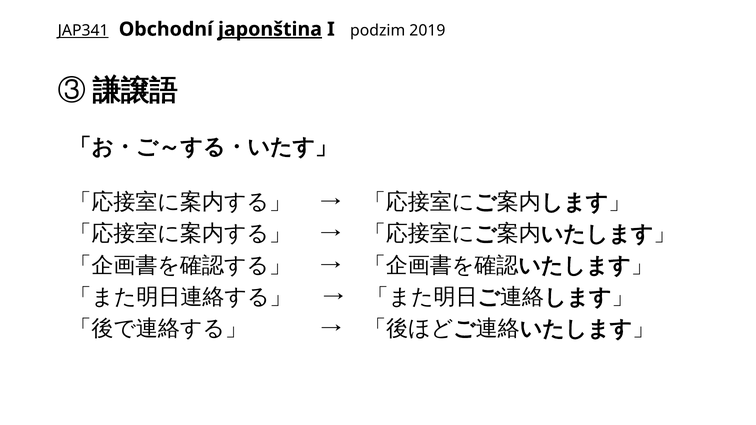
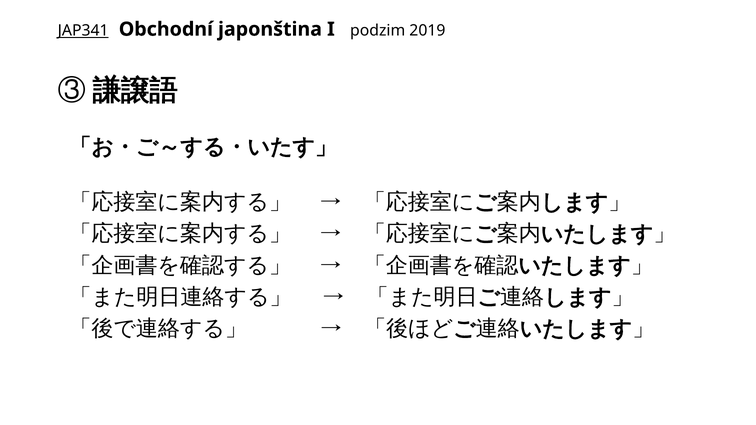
japonština underline: present -> none
